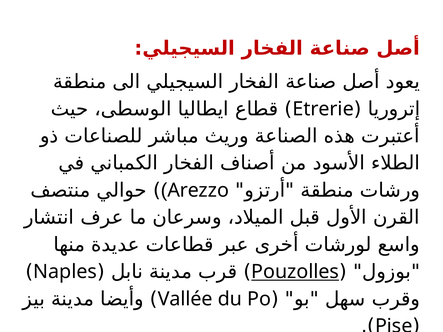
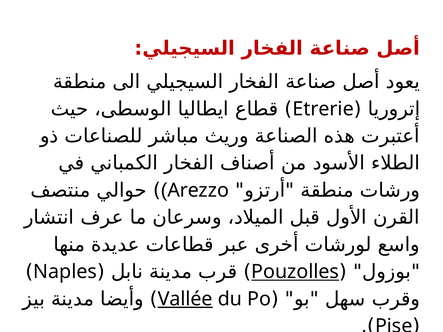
Vallée underline: none -> present
